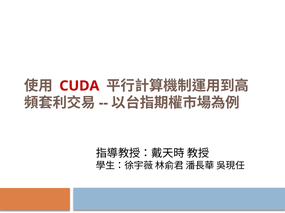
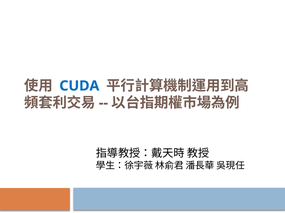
CUDA colour: red -> blue
